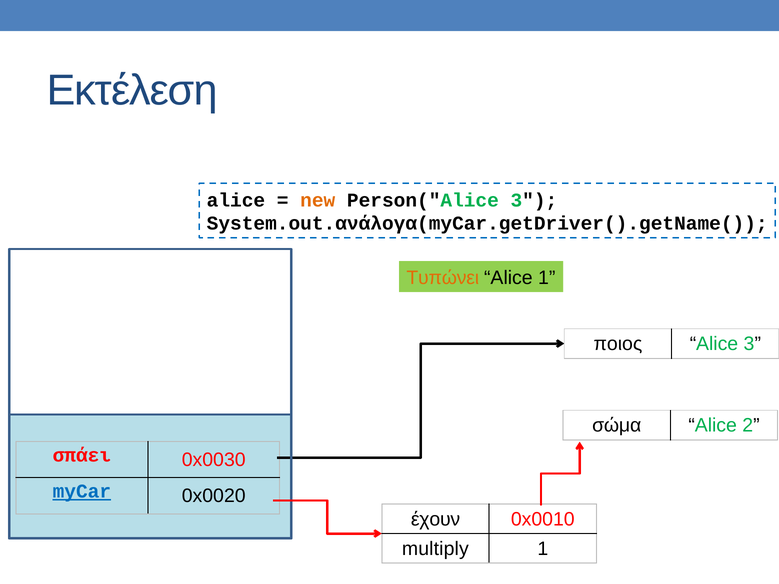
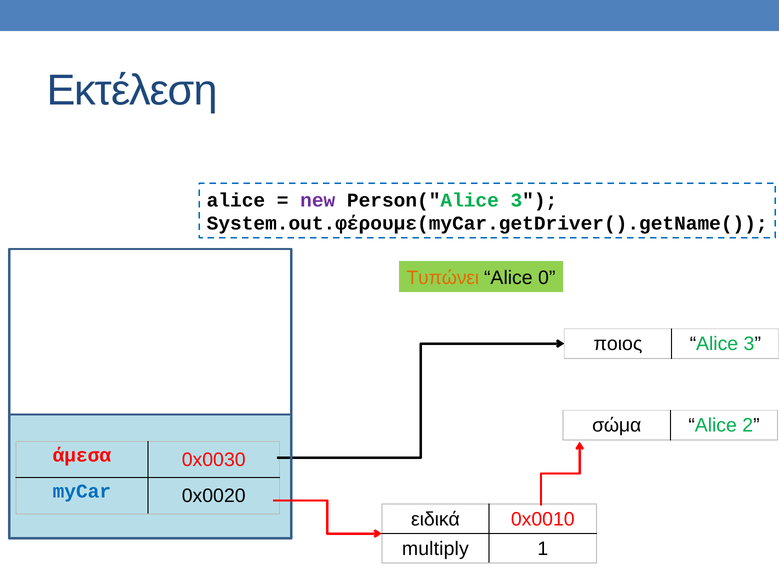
new colour: orange -> purple
System.out.ανάλογα(myCar.getDriver().getName(: System.out.ανάλογα(myCar.getDriver().getName( -> System.out.φέρουμε(myCar.getDriver().getName(
Alice 1: 1 -> 0
σπάει: σπάει -> άμεσα
myCar underline: present -> none
έχουν: έχουν -> ειδικά
